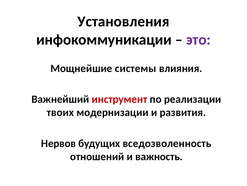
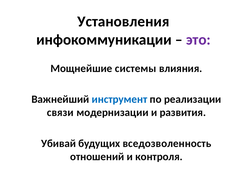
инструмент colour: red -> blue
твоих: твоих -> связи
Нервов: Нервов -> Убивай
важность: важность -> контроля
